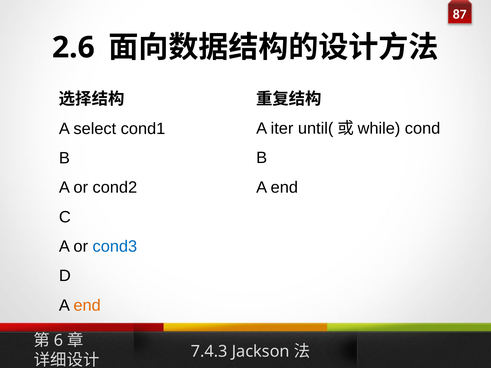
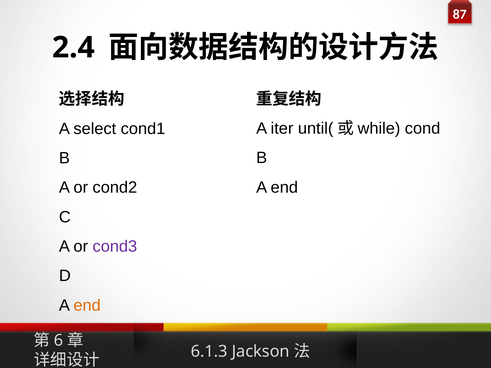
2.6: 2.6 -> 2.4
cond3 colour: blue -> purple
7.4.3: 7.4.3 -> 6.1.3
